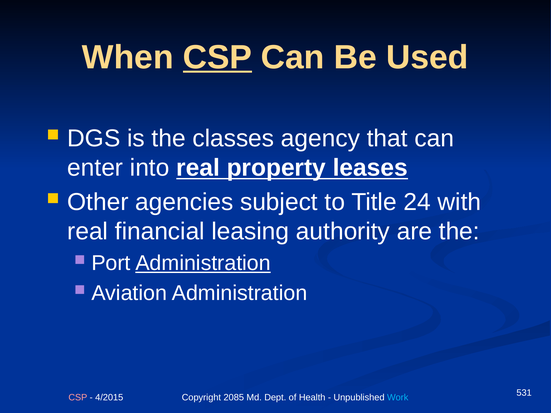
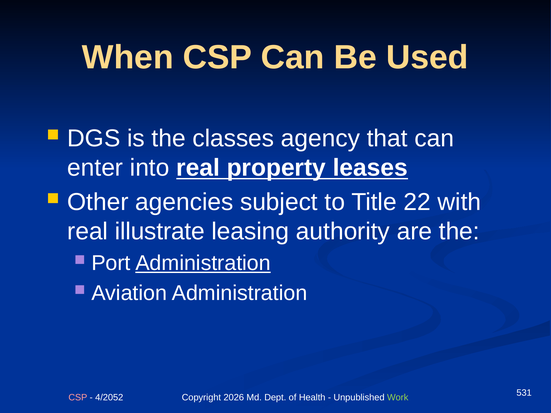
CSP at (217, 57) underline: present -> none
24: 24 -> 22
financial: financial -> illustrate
4/2015: 4/2015 -> 4/2052
2085: 2085 -> 2026
Work colour: light blue -> light green
